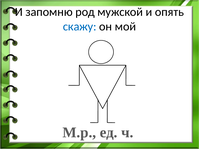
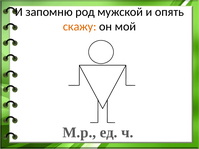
скажу colour: blue -> orange
